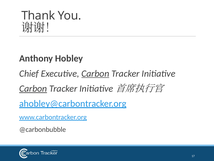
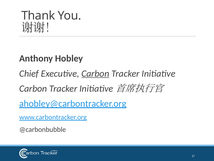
Carbon at (33, 88) underline: present -> none
